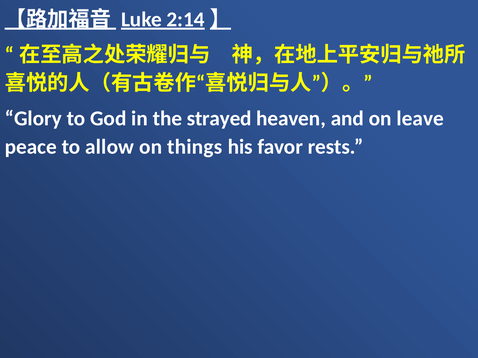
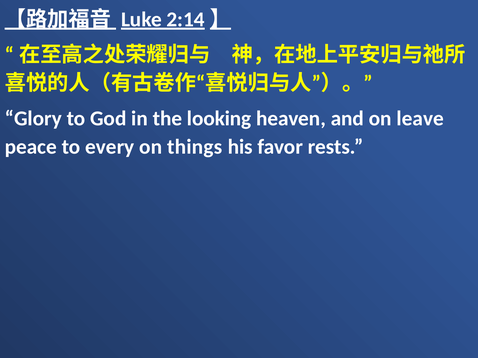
strayed: strayed -> looking
allow: allow -> every
